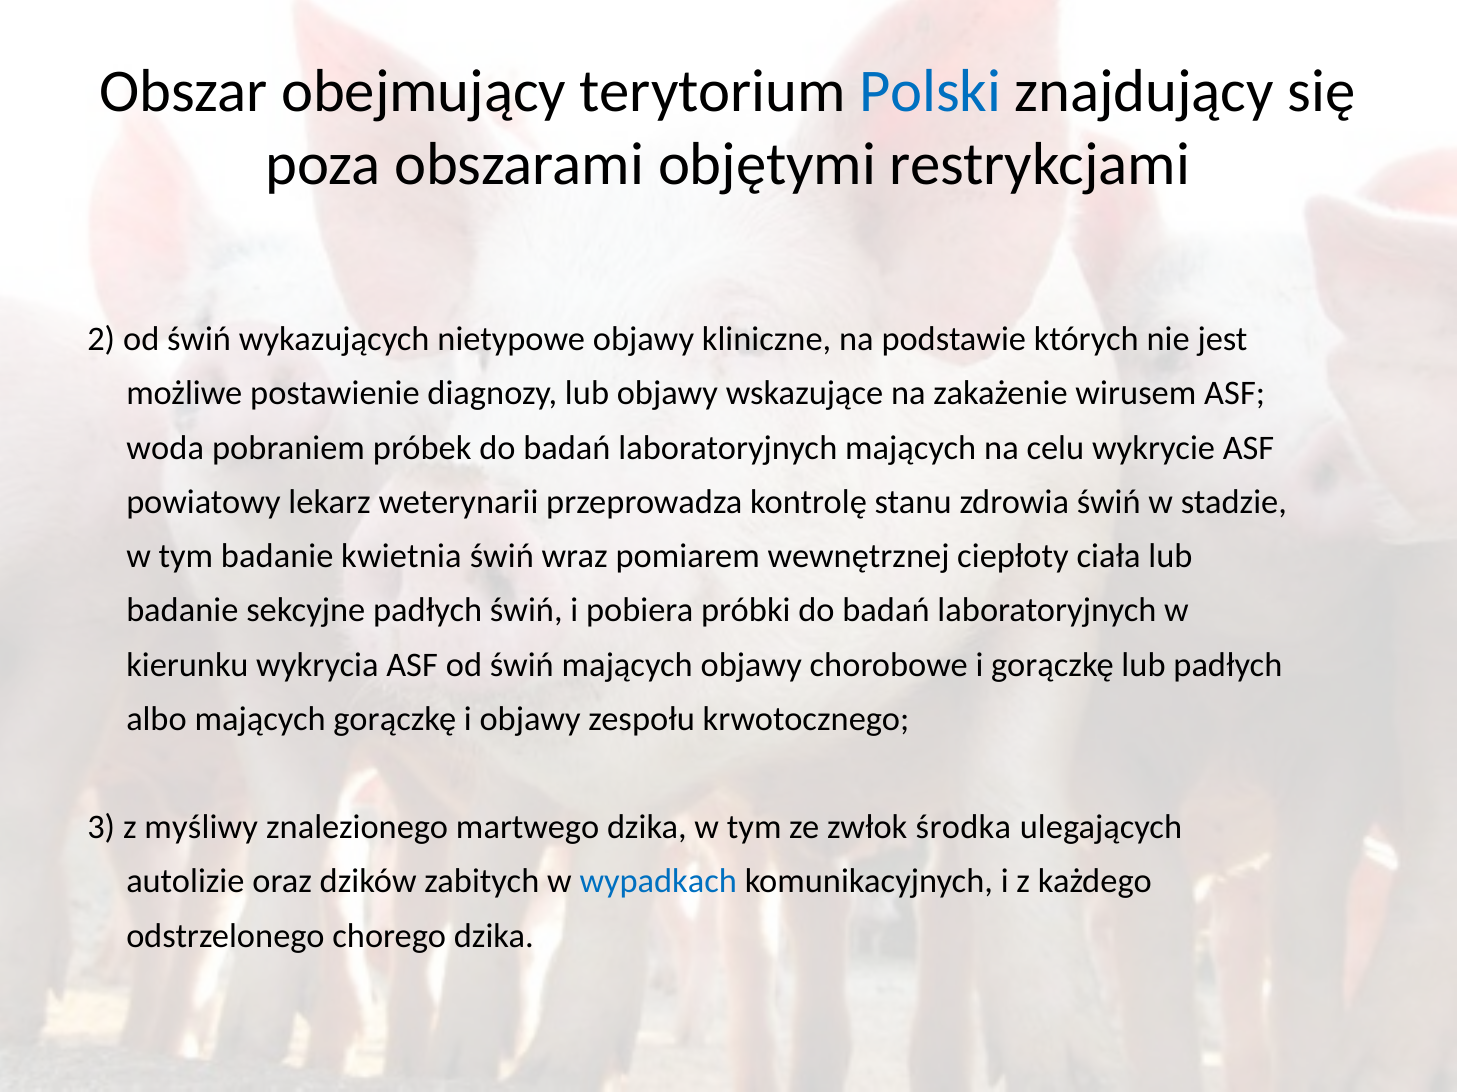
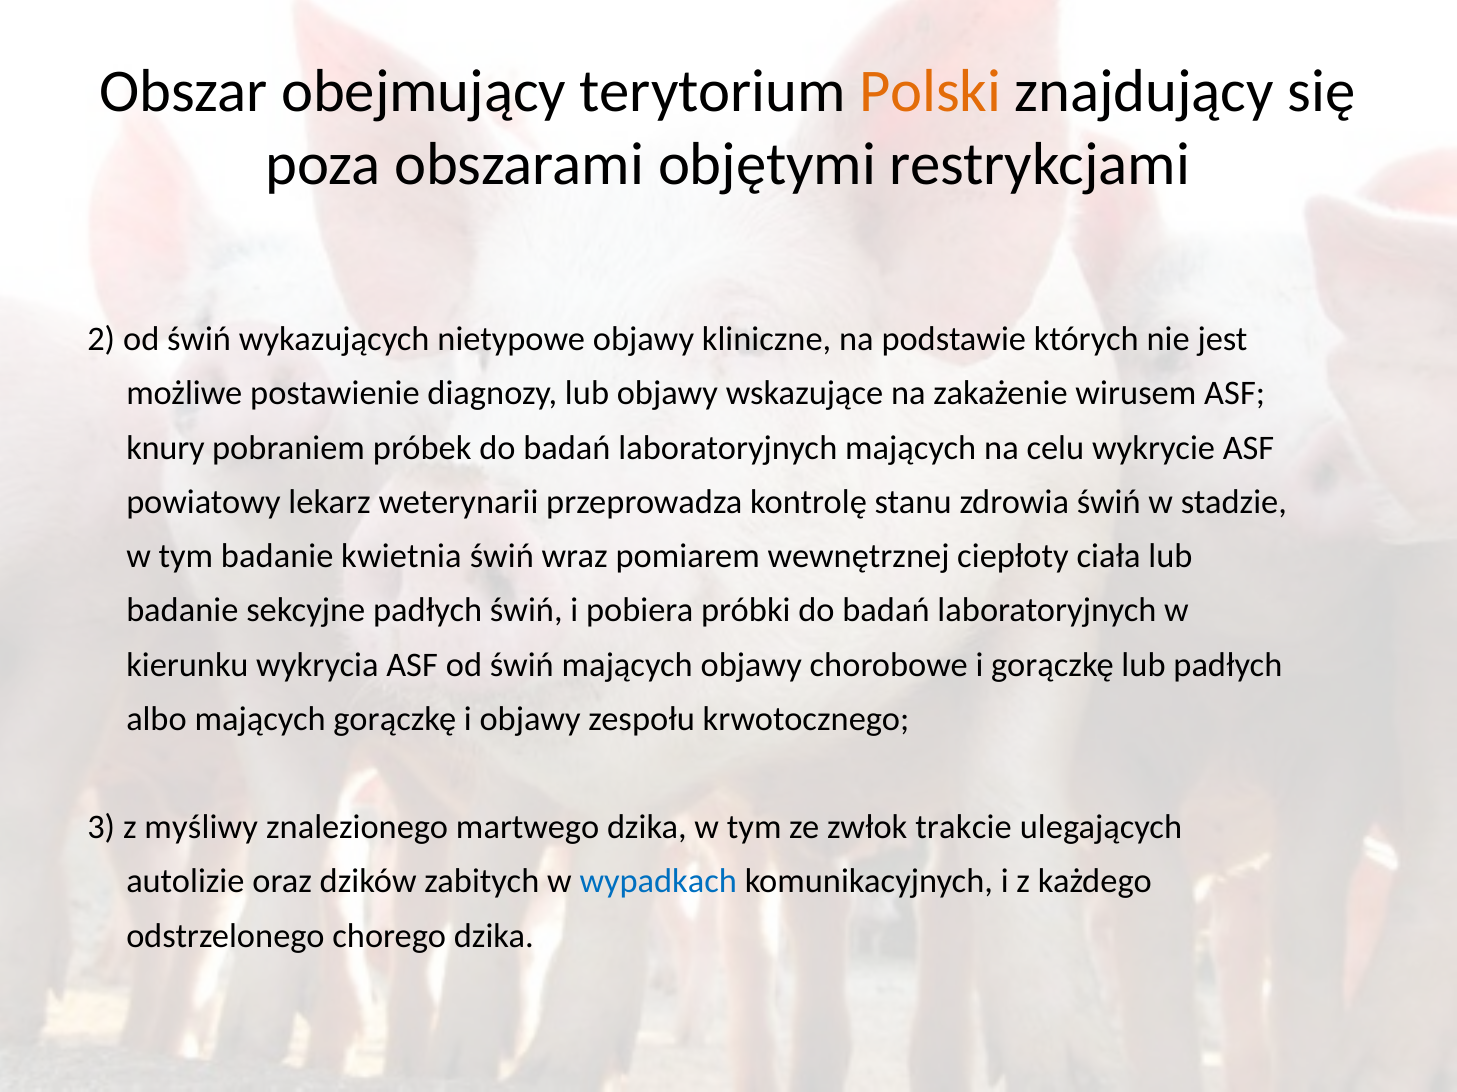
Polski colour: blue -> orange
woda: woda -> knury
środka: środka -> trakcie
